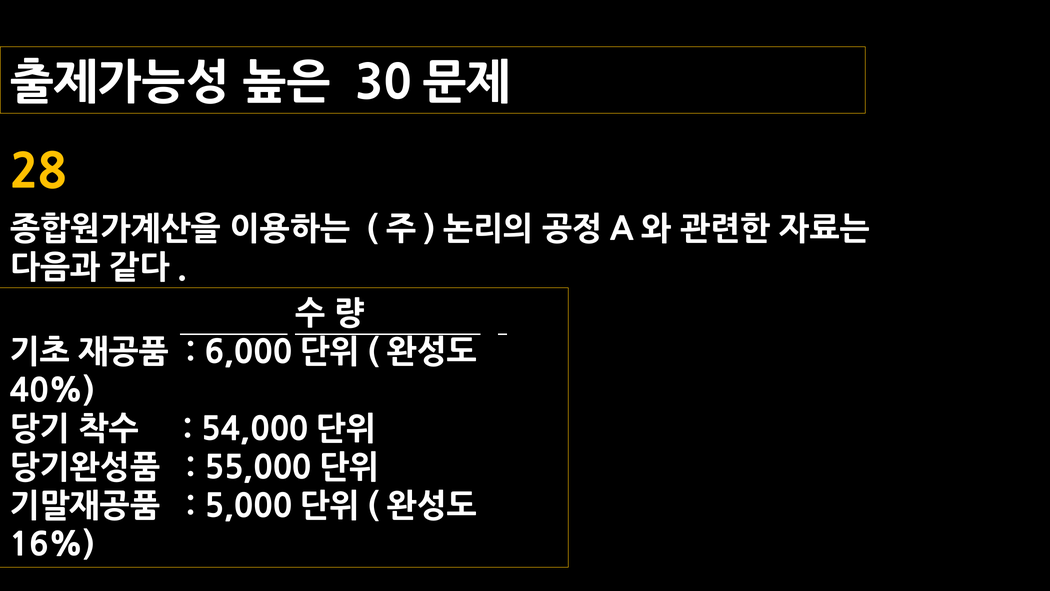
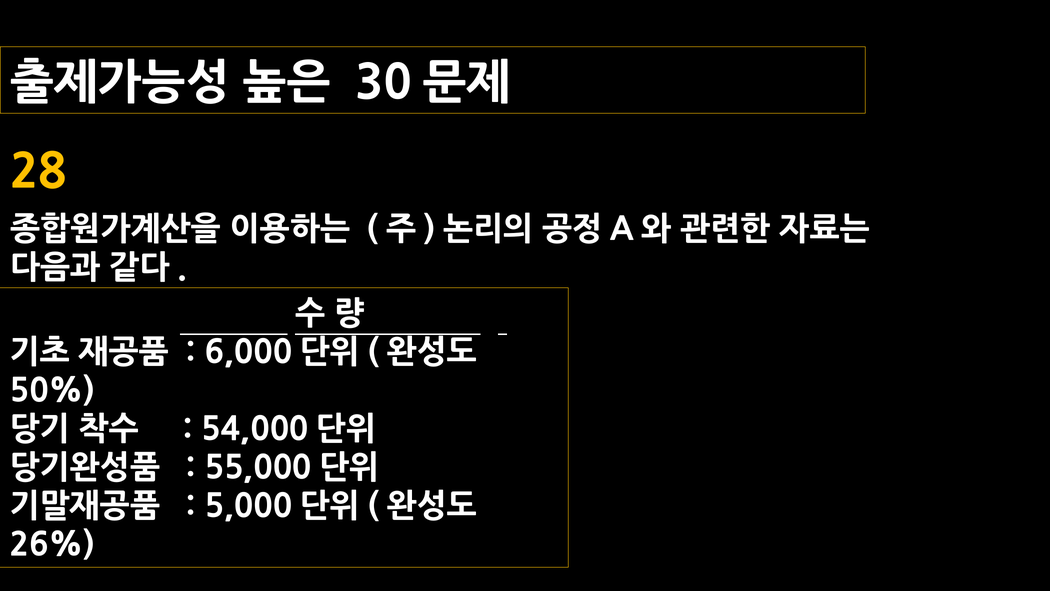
40%: 40% -> 50%
16%: 16% -> 26%
